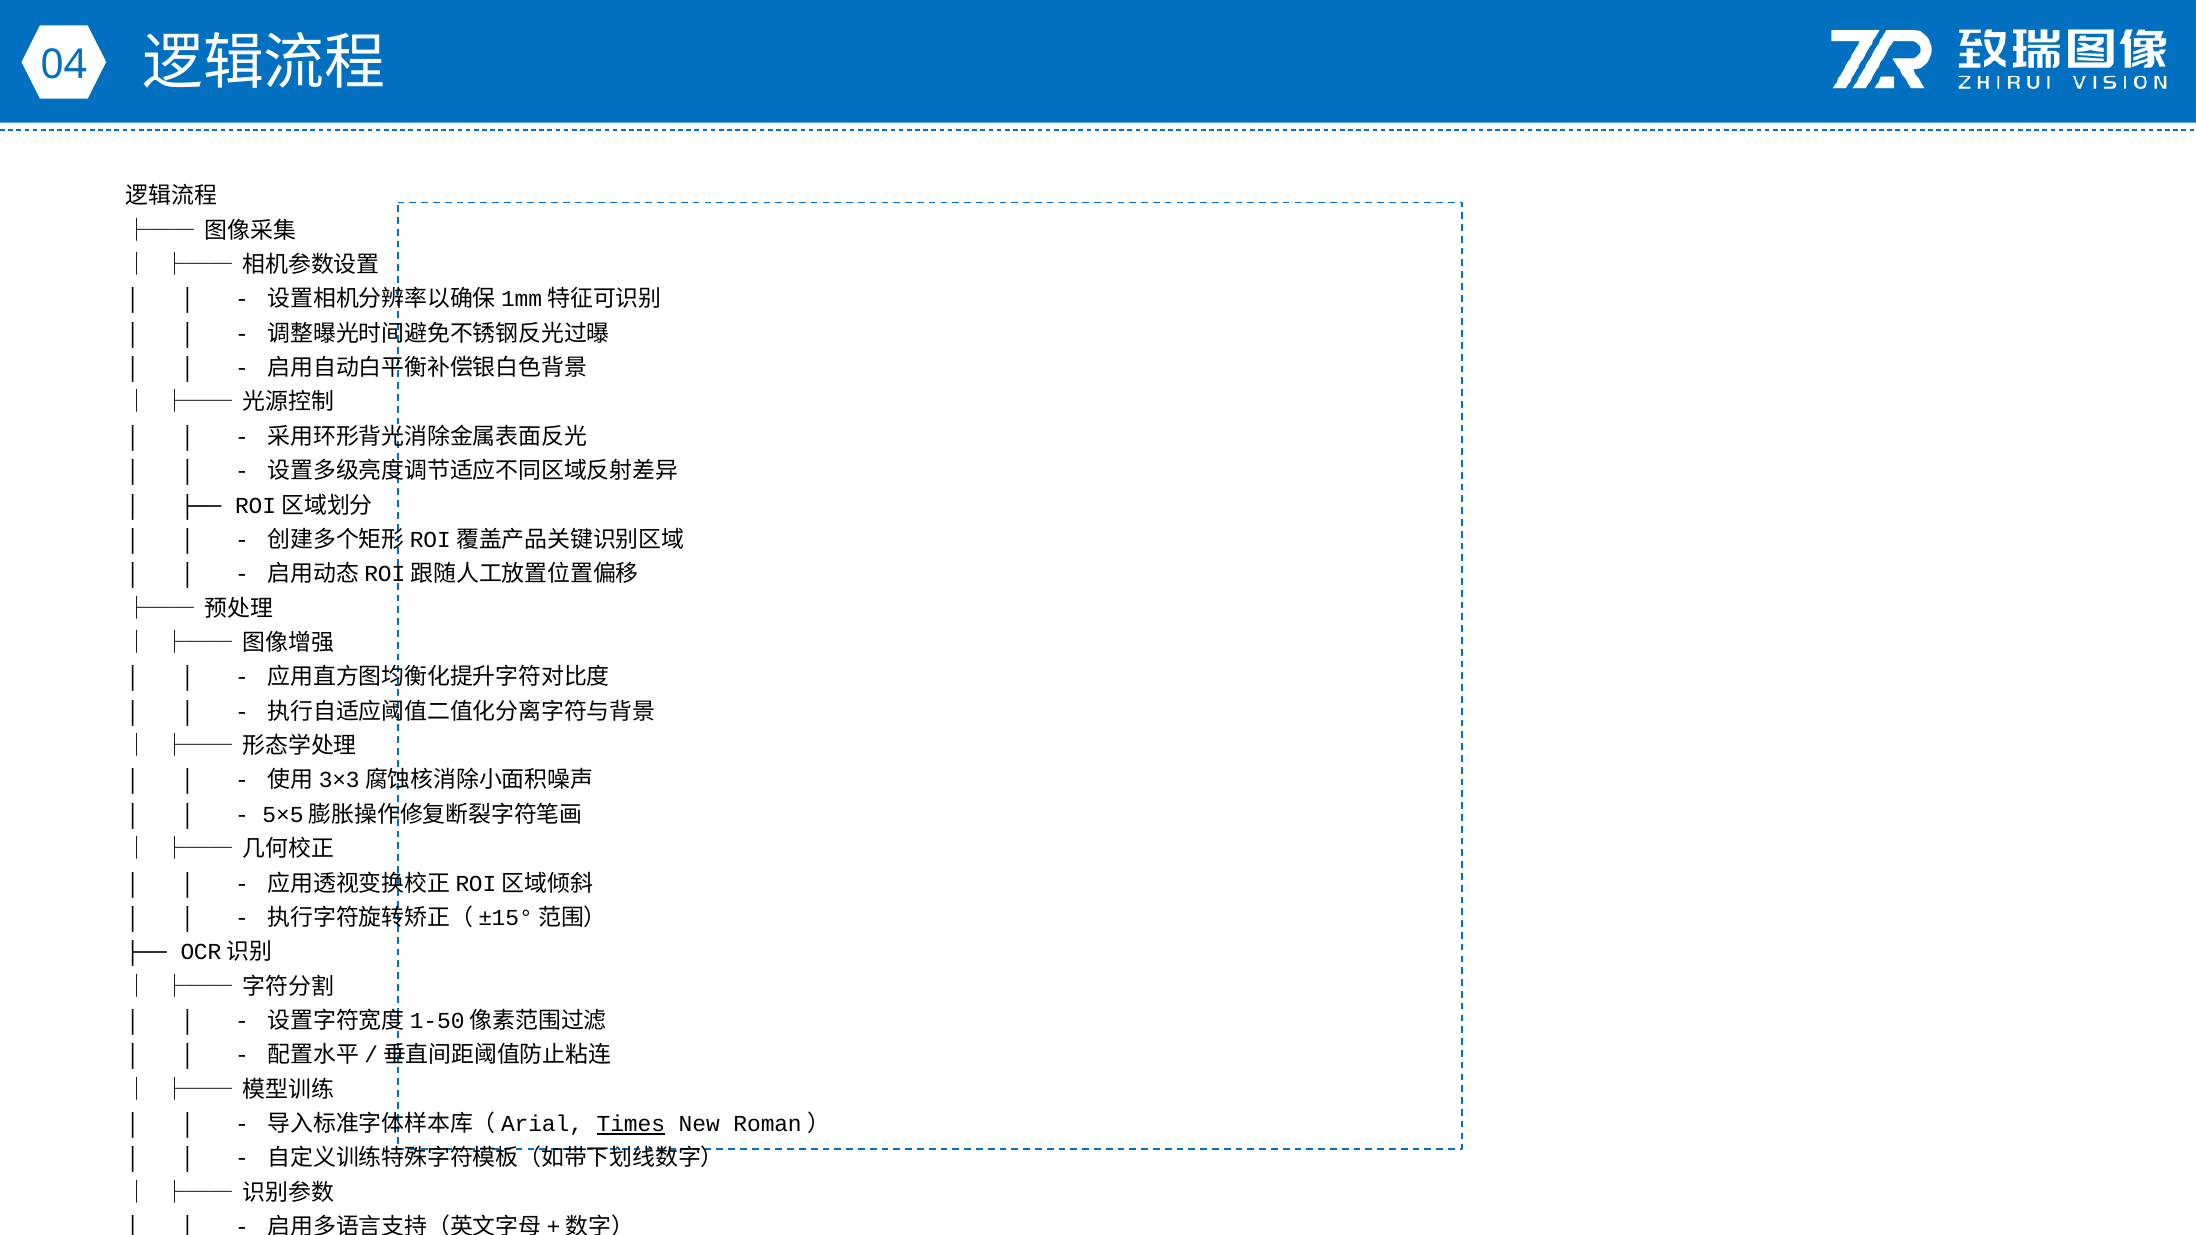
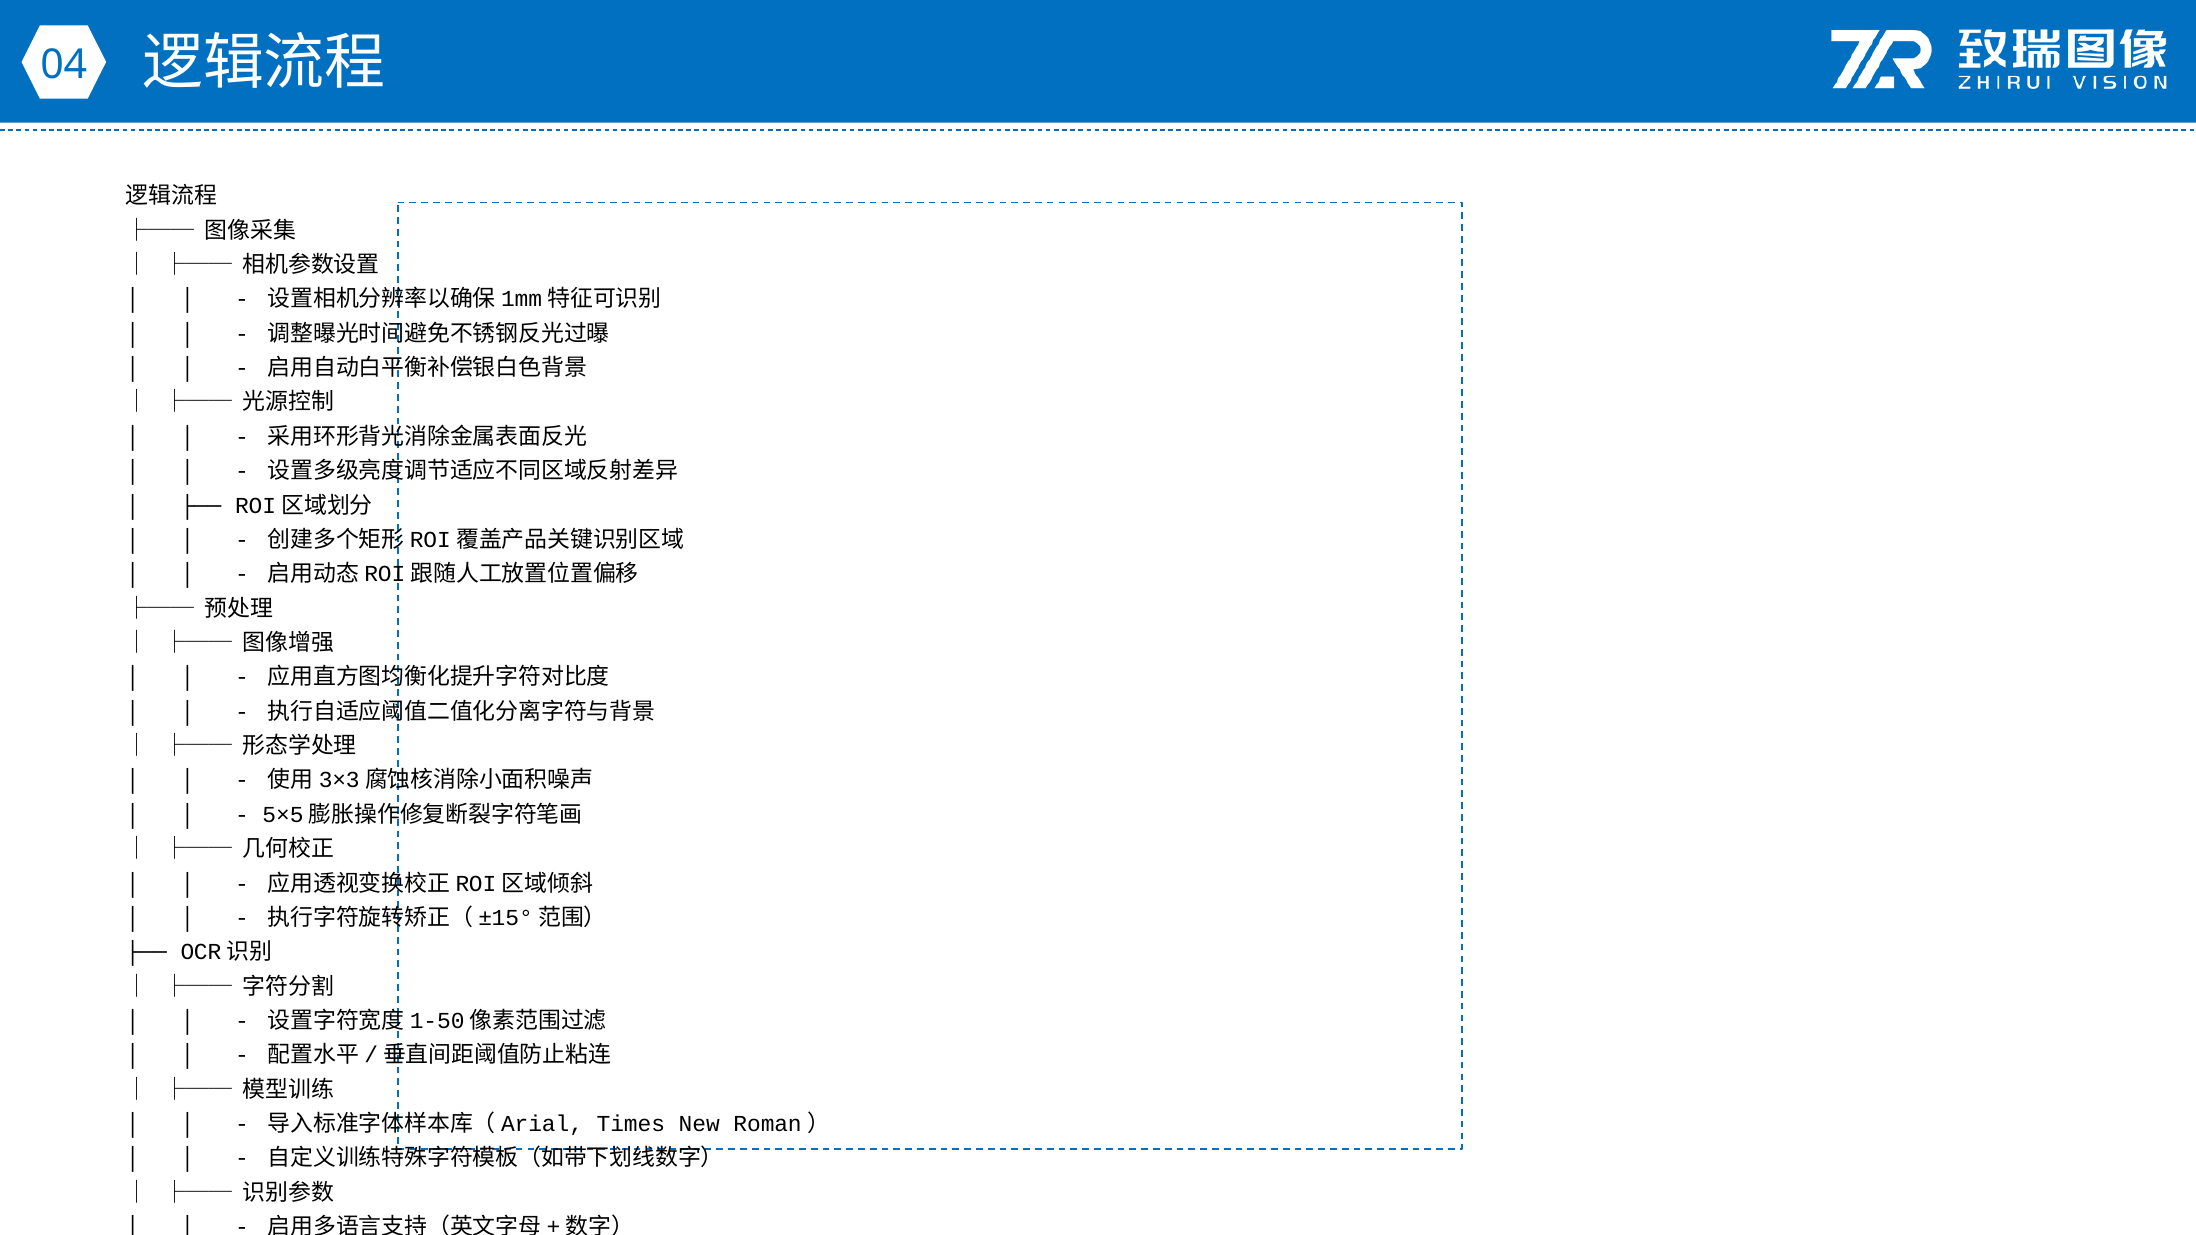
Times underline: present -> none
